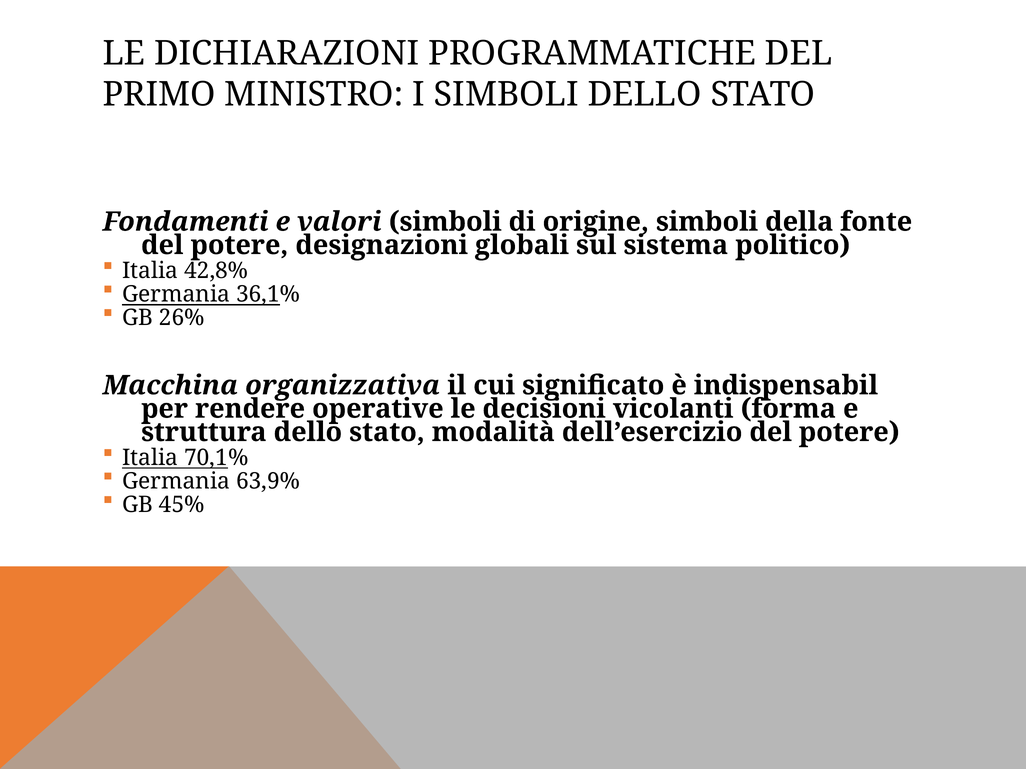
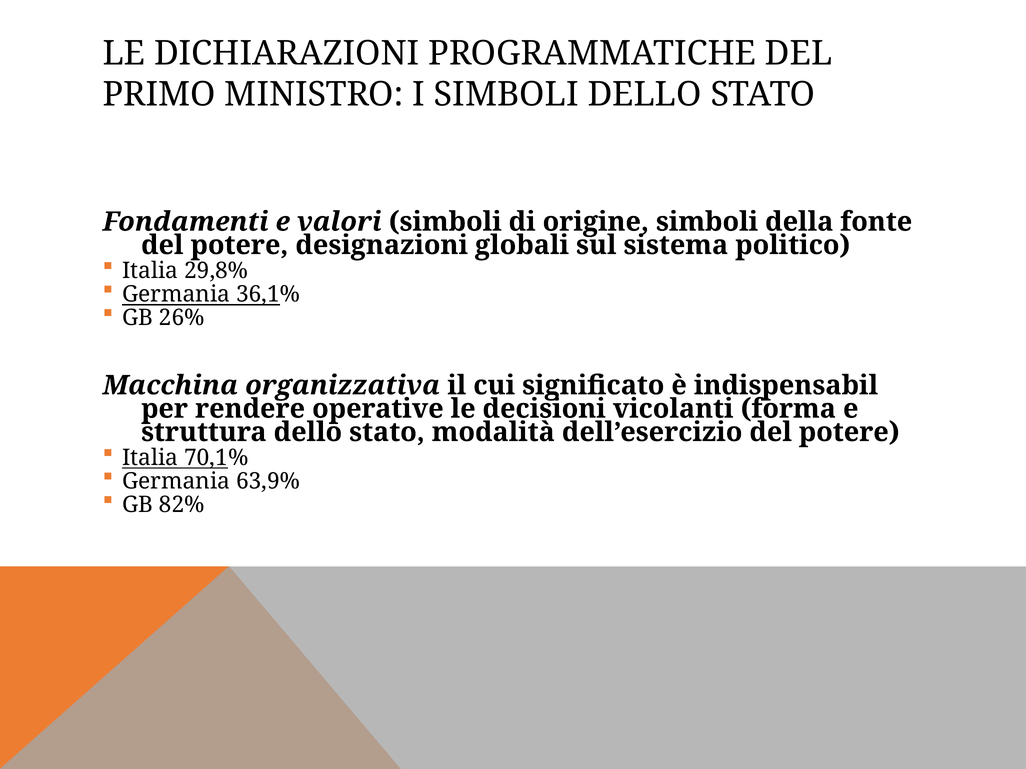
42,8%: 42,8% -> 29,8%
45%: 45% -> 82%
